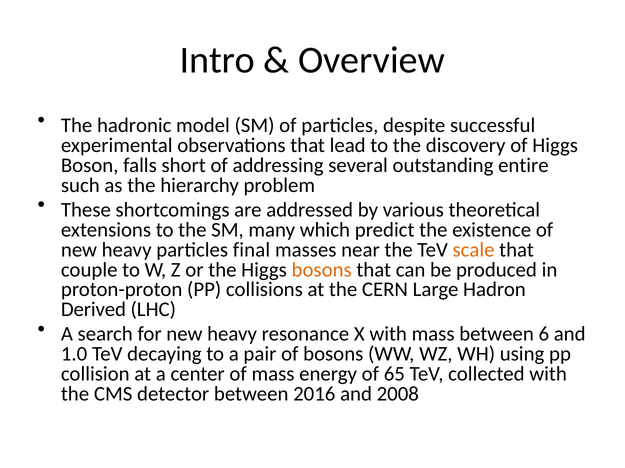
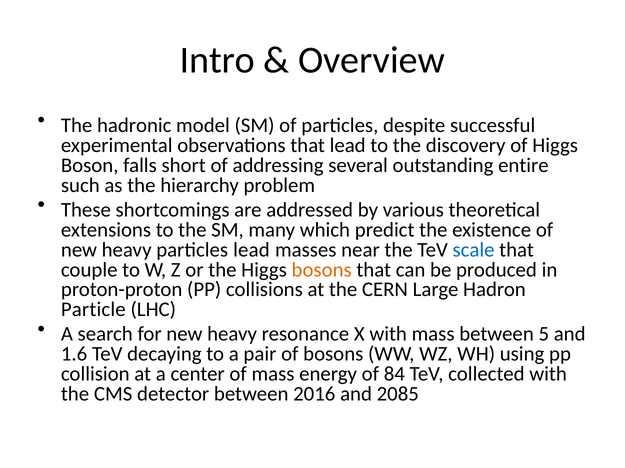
particles final: final -> lead
scale colour: orange -> blue
Derived: Derived -> Particle
6: 6 -> 5
1.0: 1.0 -> 1.6
65: 65 -> 84
2008: 2008 -> 2085
